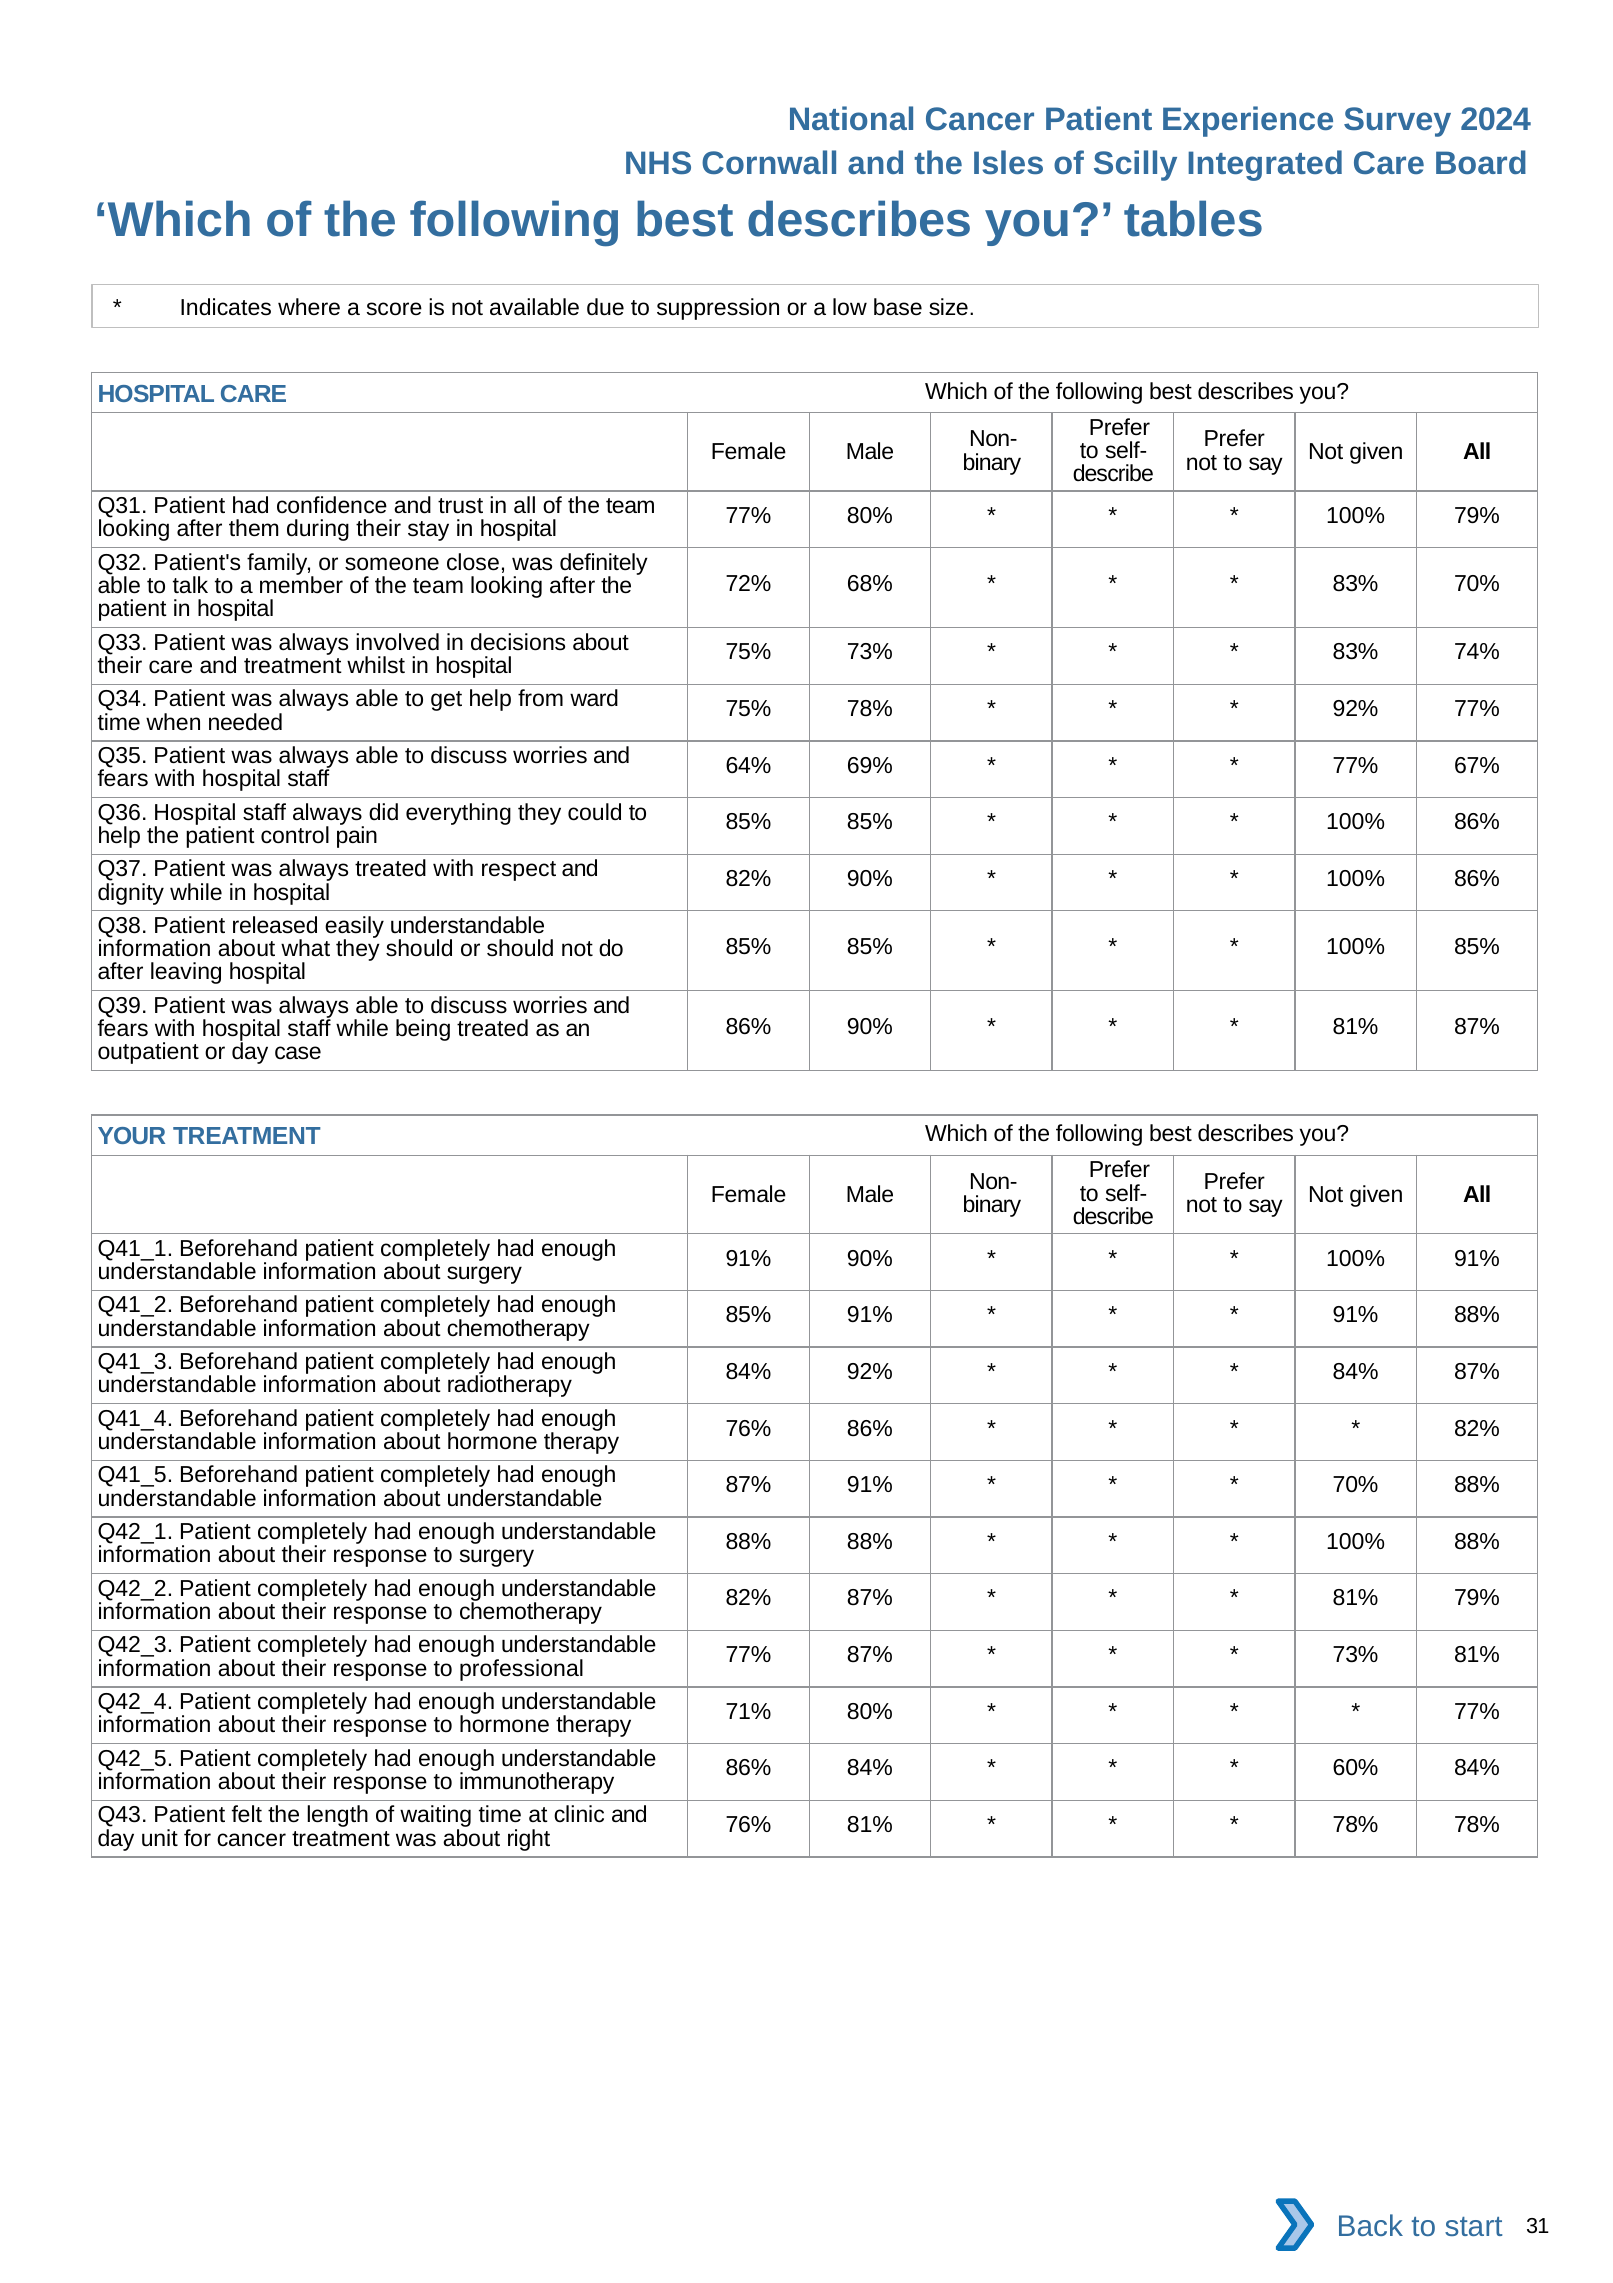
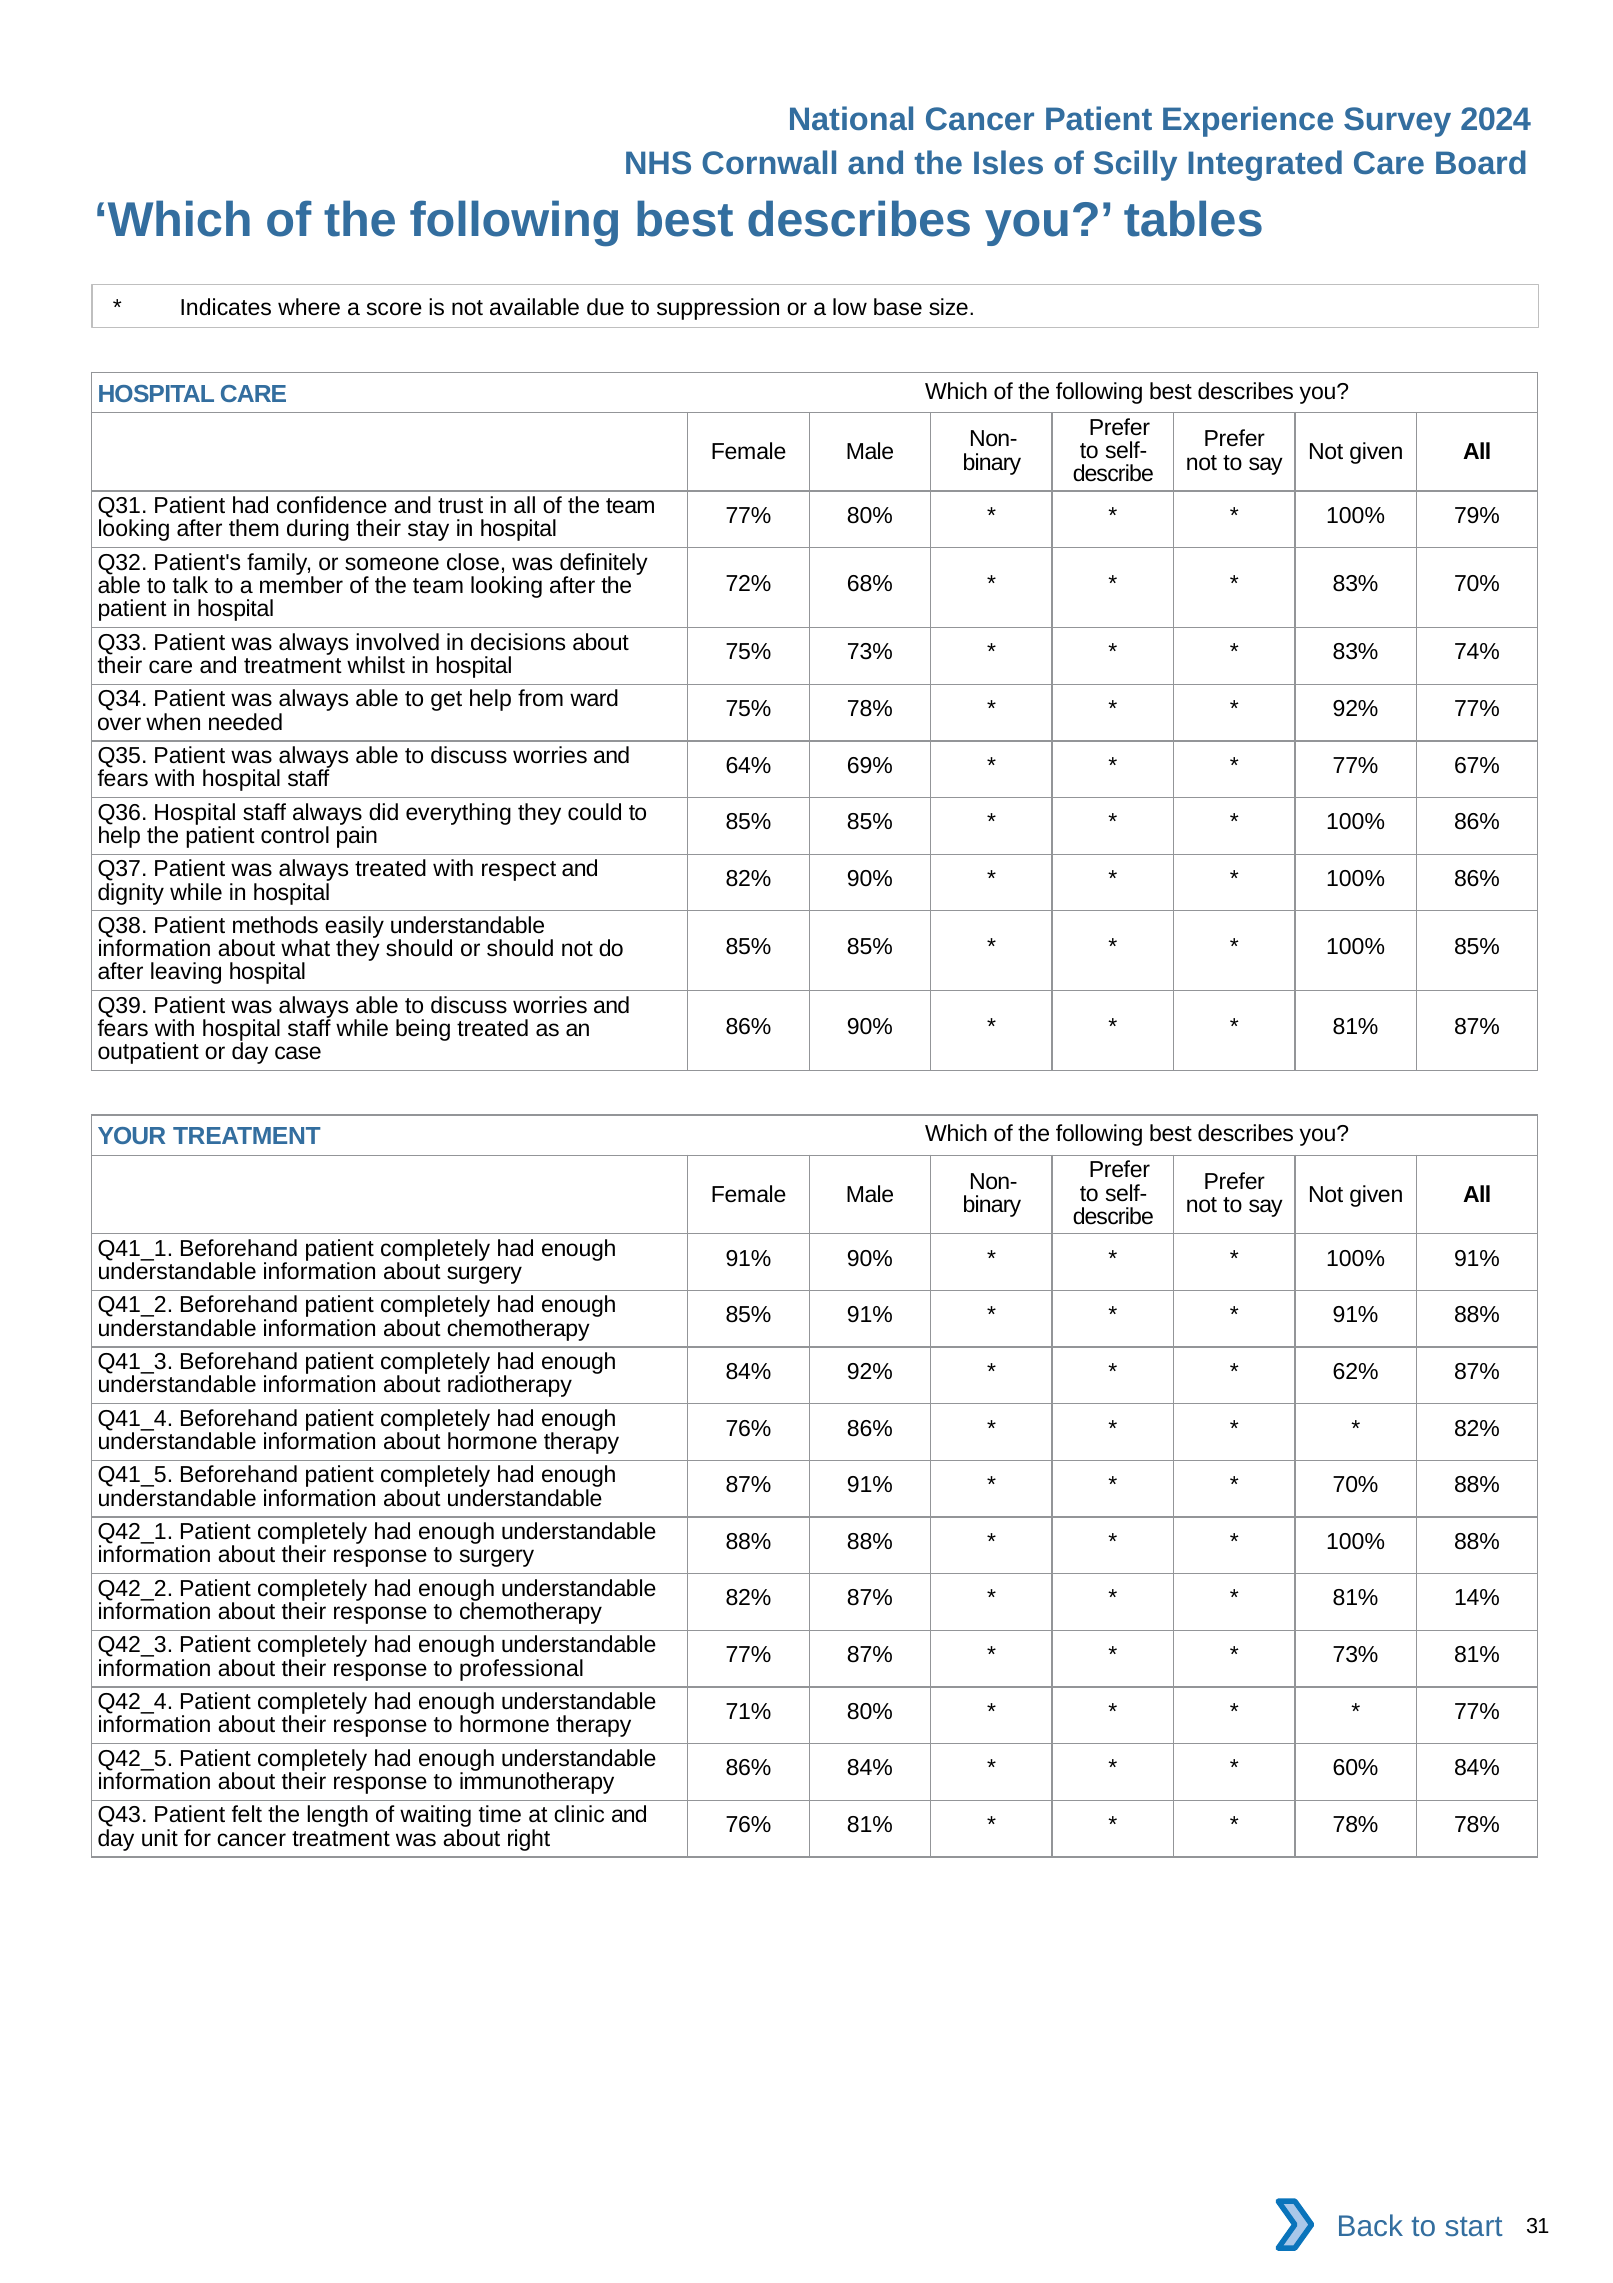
time at (119, 722): time -> over
released: released -> methods
84% at (1356, 1372): 84% -> 62%
81% 79%: 79% -> 14%
